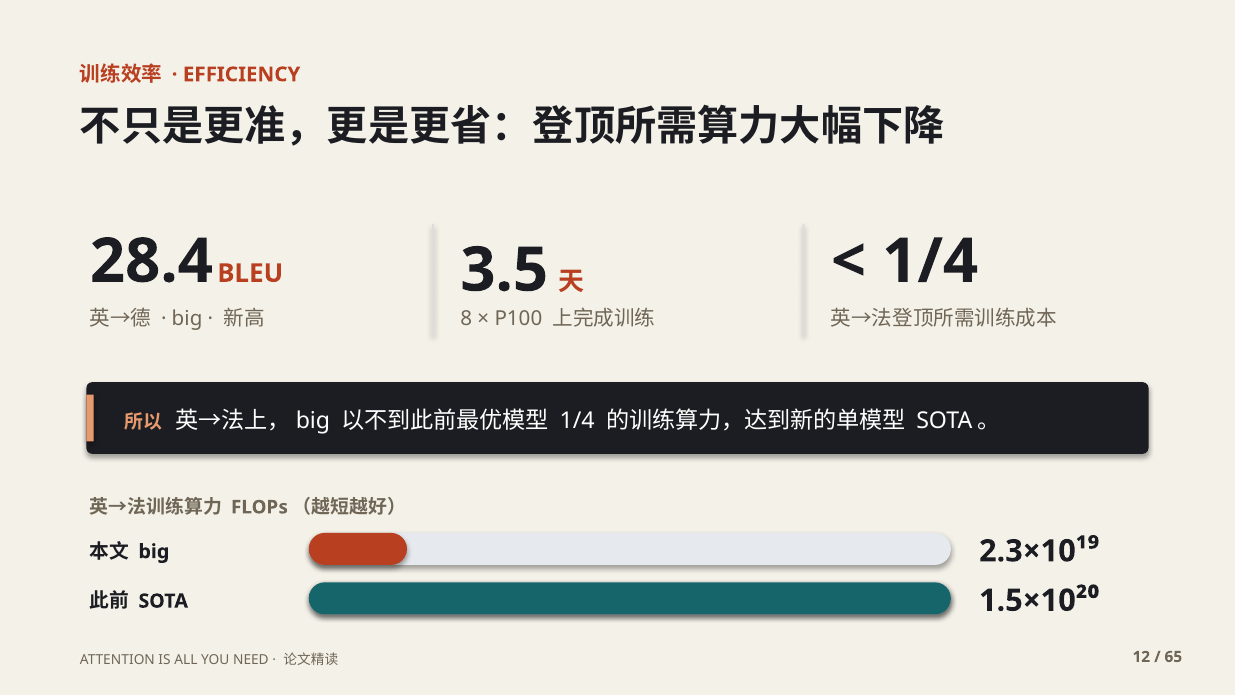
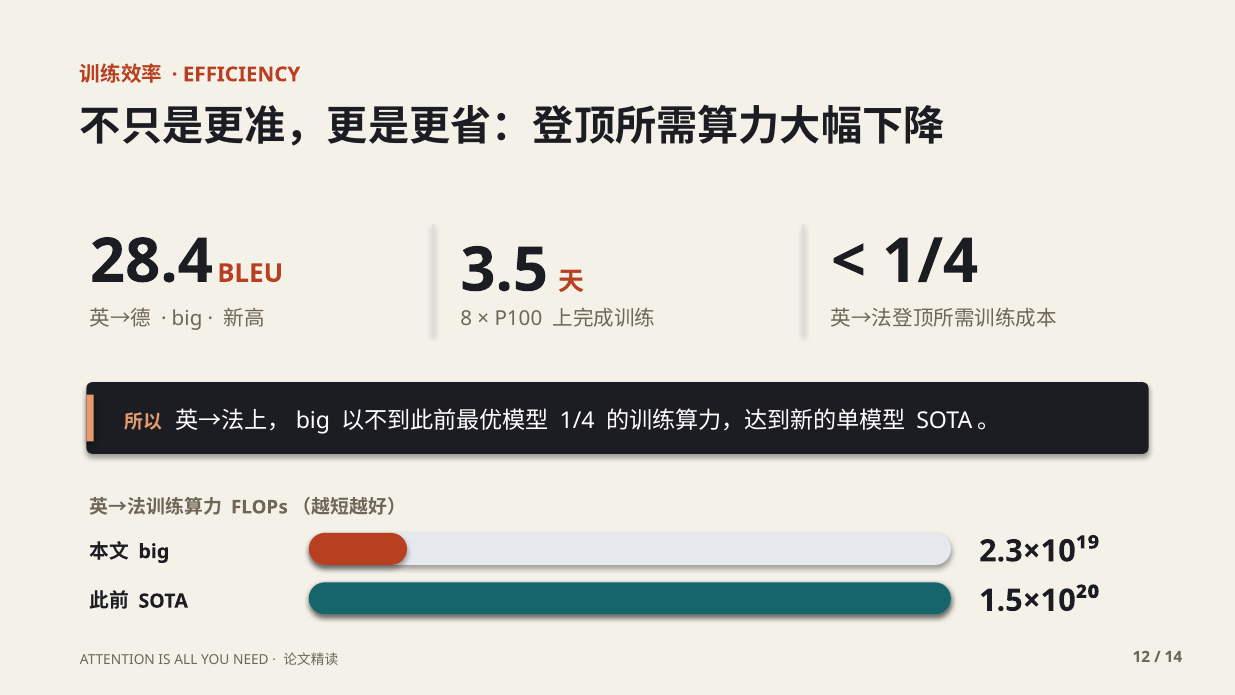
65: 65 -> 14
